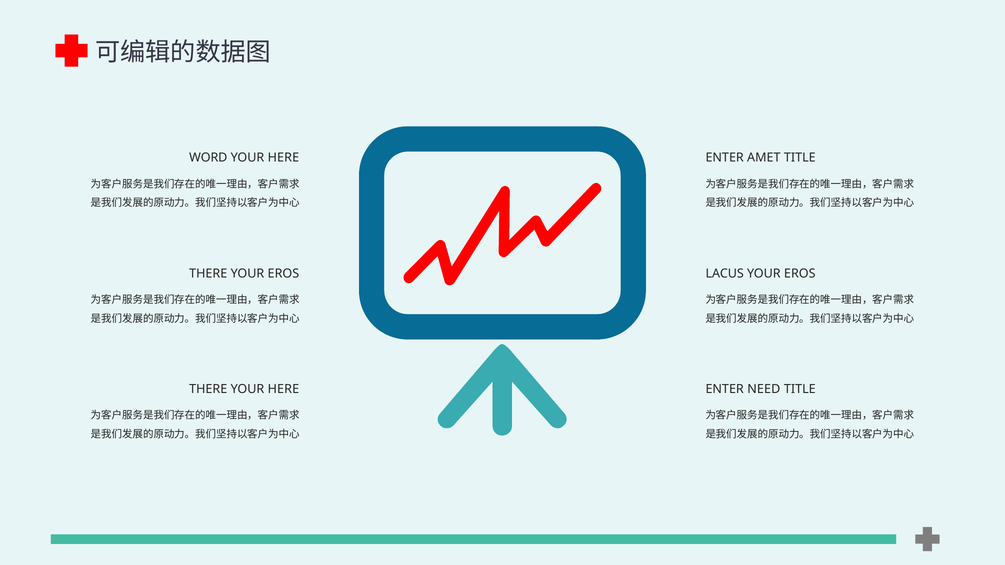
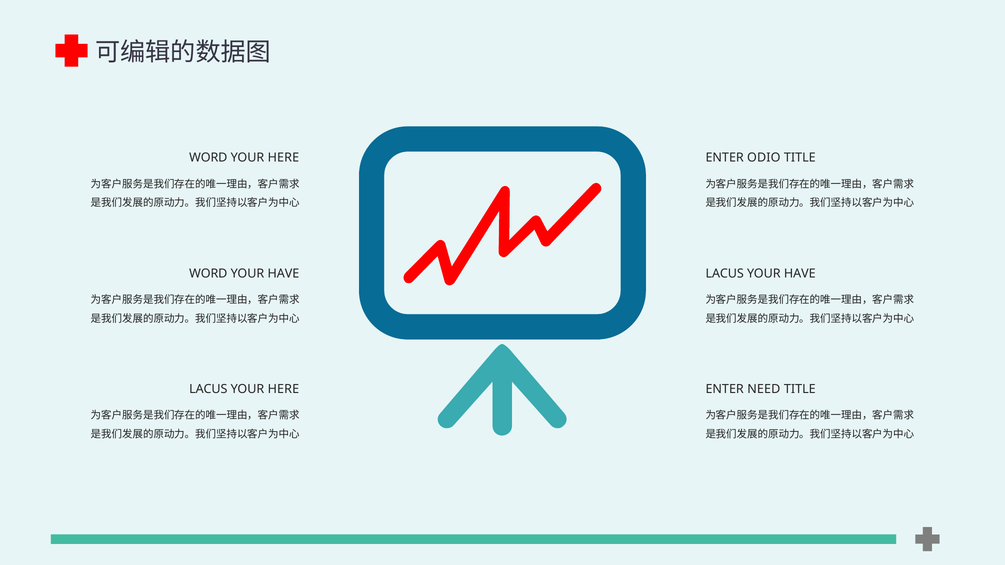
AMET: AMET -> ODIO
THERE at (208, 274): THERE -> WORD
EROS at (283, 274): EROS -> HAVE
EROS at (800, 274): EROS -> HAVE
THERE at (208, 389): THERE -> LACUS
